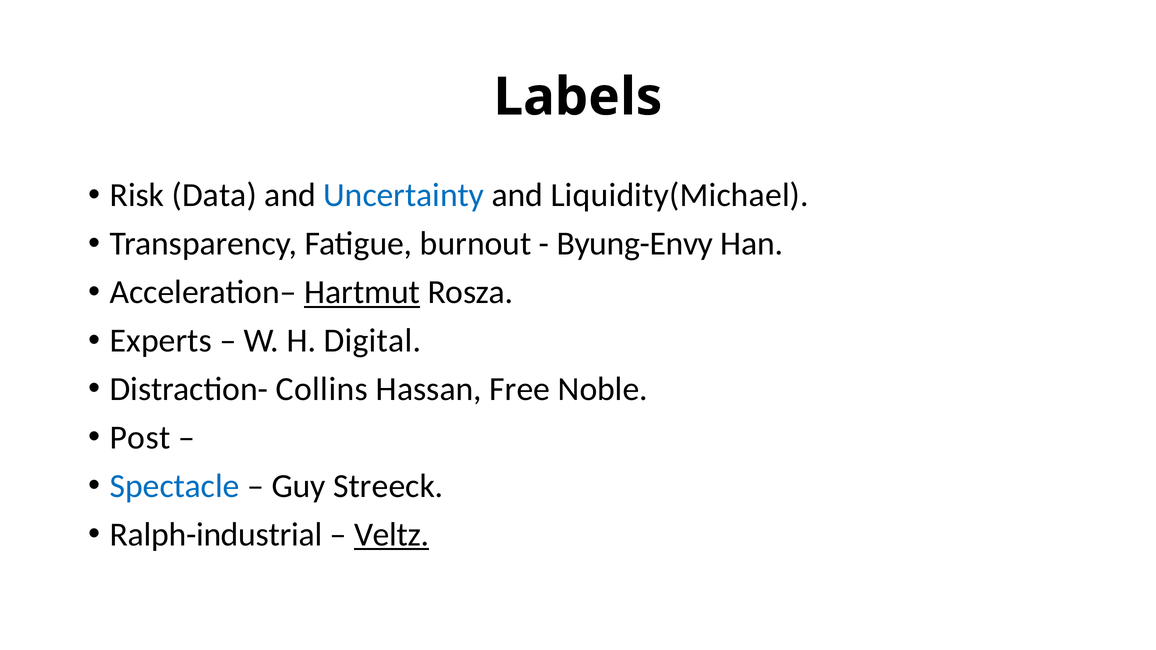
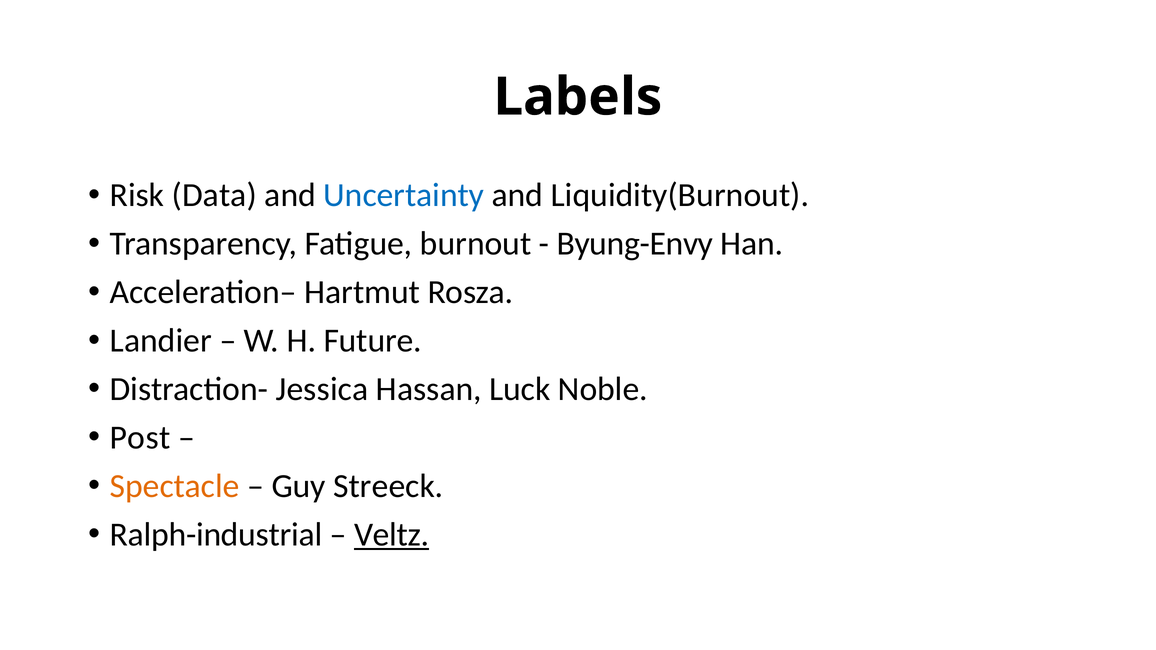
Liquidity(Michael: Liquidity(Michael -> Liquidity(Burnout
Hartmut underline: present -> none
Experts: Experts -> Landier
Digital: Digital -> Future
Collins: Collins -> Jessica
Free: Free -> Luck
Spectacle colour: blue -> orange
